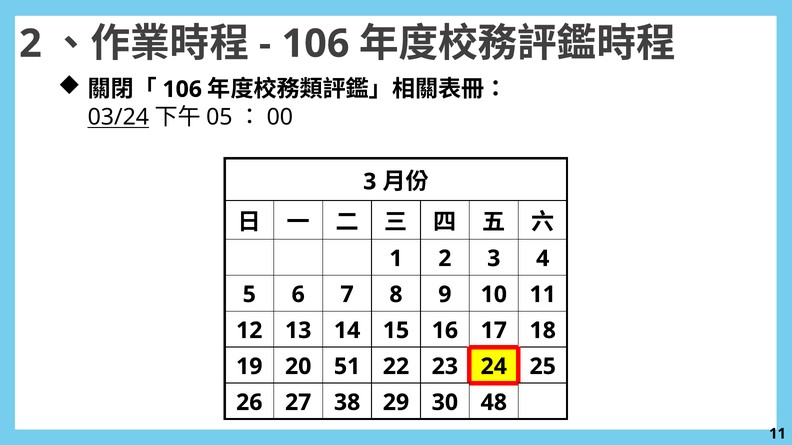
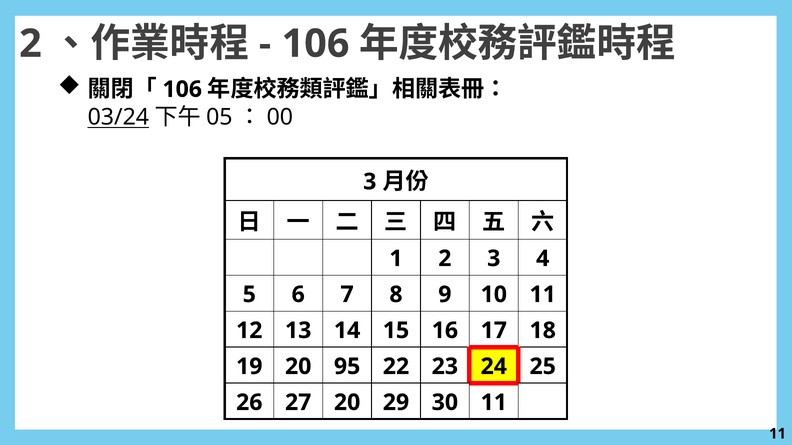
51: 51 -> 95
27 38: 38 -> 20
30 48: 48 -> 11
